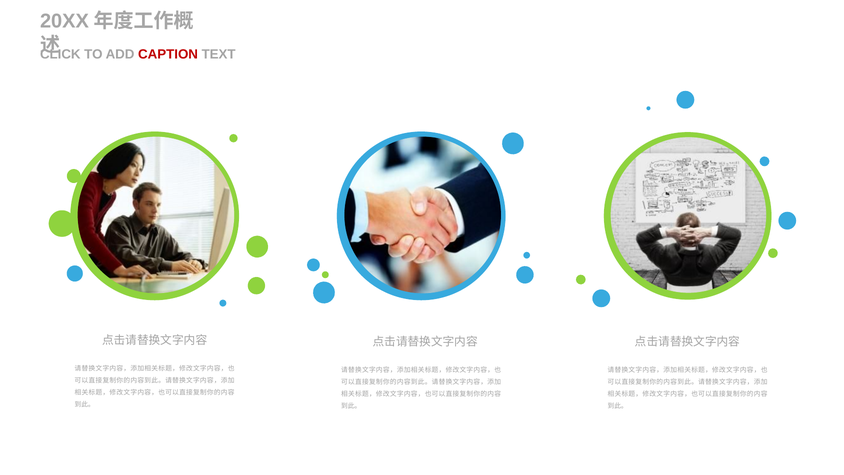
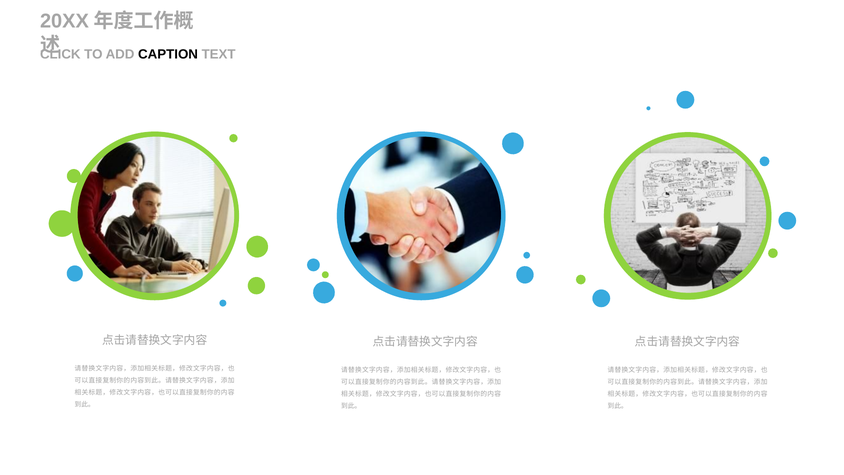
CAPTION colour: red -> black
